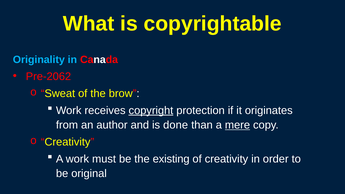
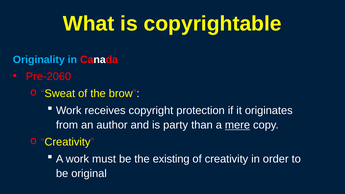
Pre-2062: Pre-2062 -> Pre-2060
copyright underline: present -> none
done: done -> party
